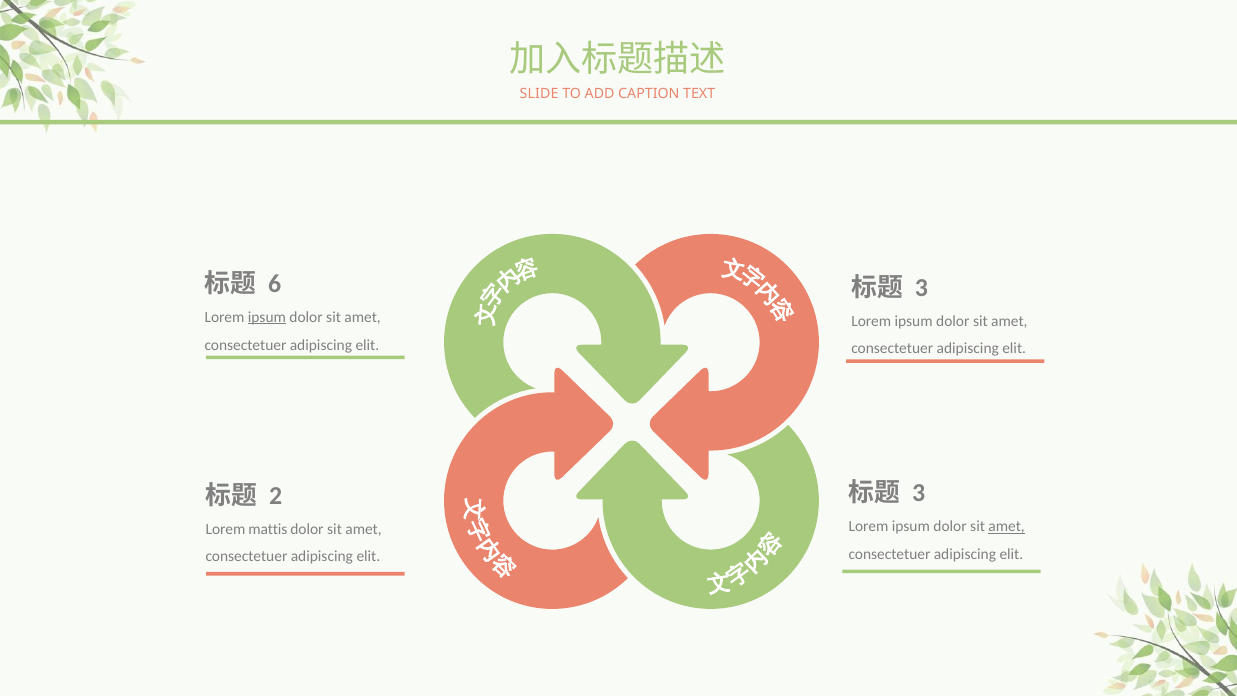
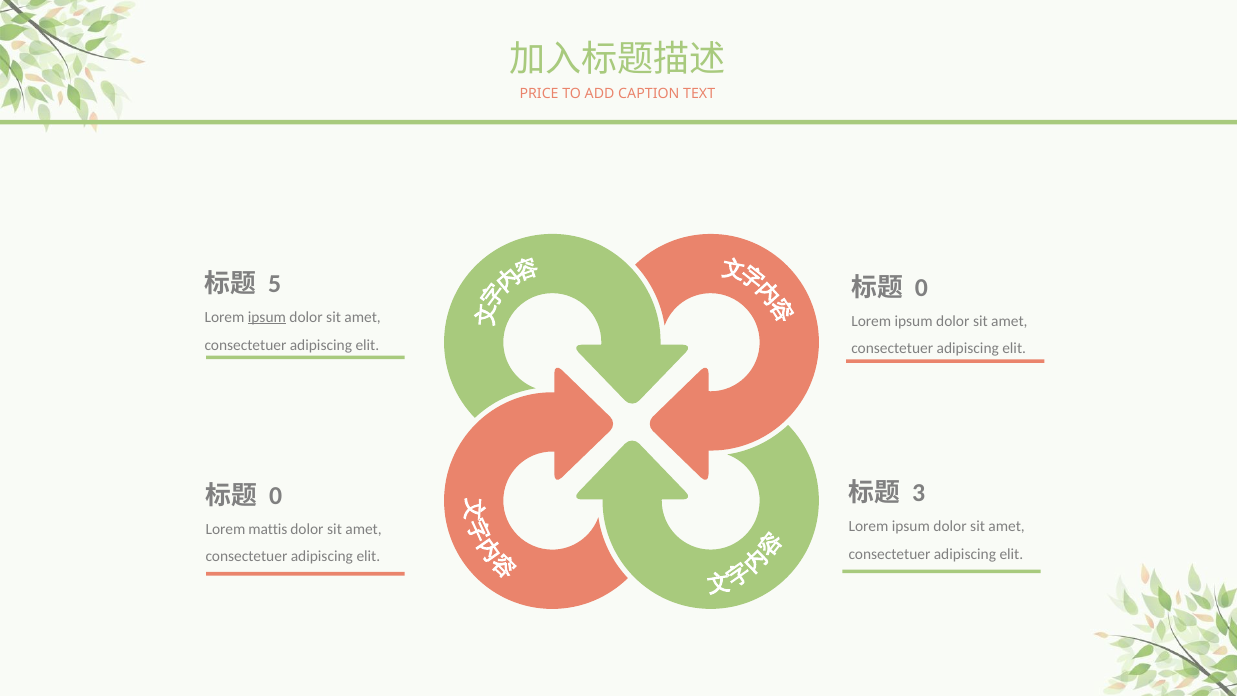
SLIDE: SLIDE -> PRICE
6: 6 -> 5
3 at (921, 288): 3 -> 0
2 at (276, 496): 2 -> 0
amet at (1007, 527) underline: present -> none
